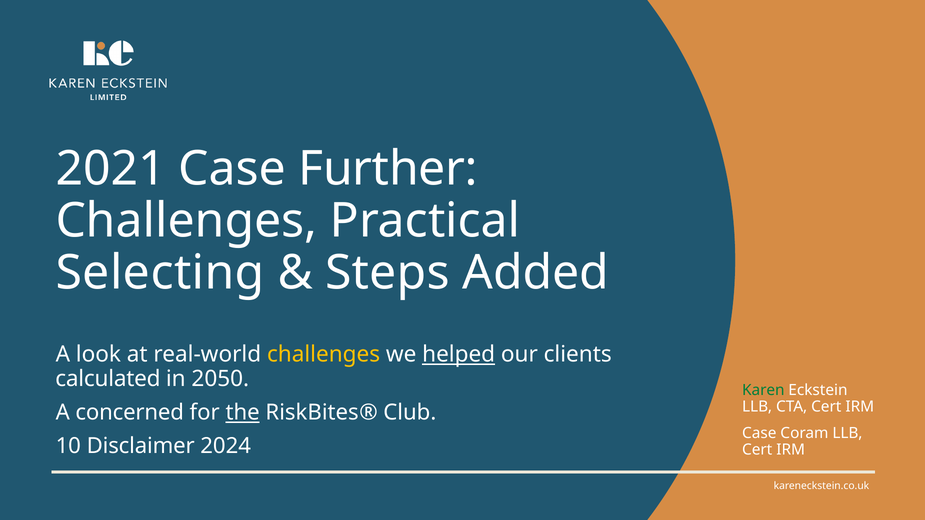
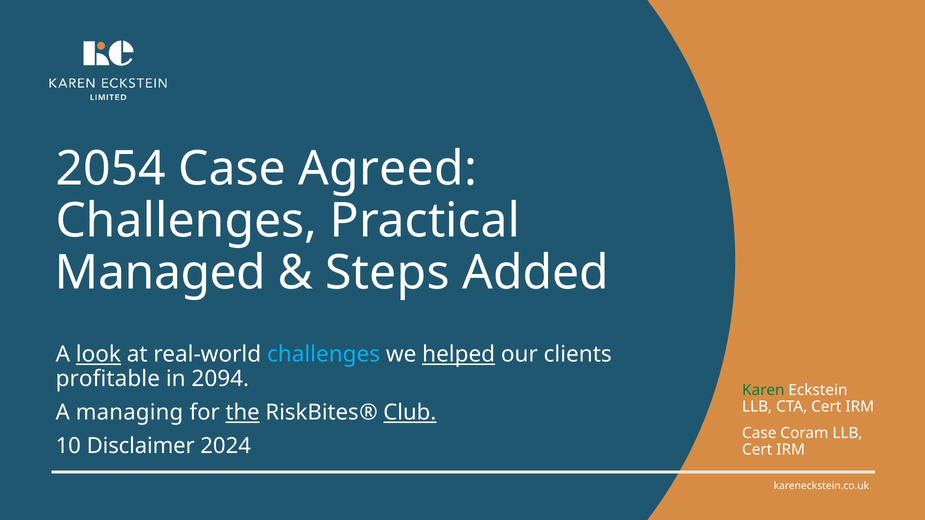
2021: 2021 -> 2054
Further: Further -> Agreed
Selecting: Selecting -> Managed
look underline: none -> present
challenges at (324, 355) colour: yellow -> light blue
calculated: calculated -> profitable
2050: 2050 -> 2094
concerned: concerned -> managing
Club underline: none -> present
